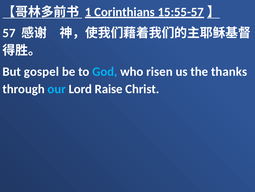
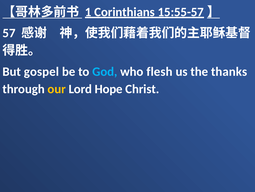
risen: risen -> flesh
our colour: light blue -> yellow
Raise: Raise -> Hope
